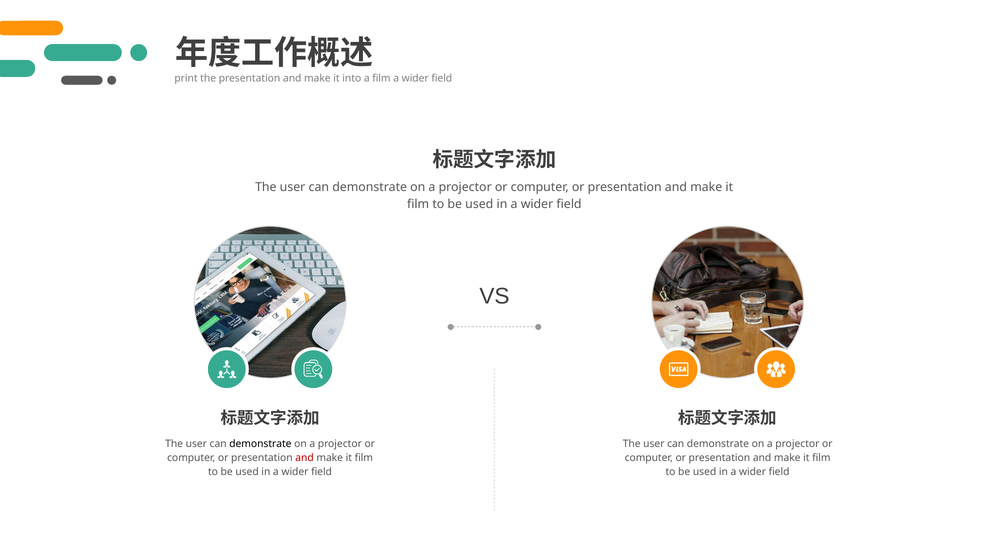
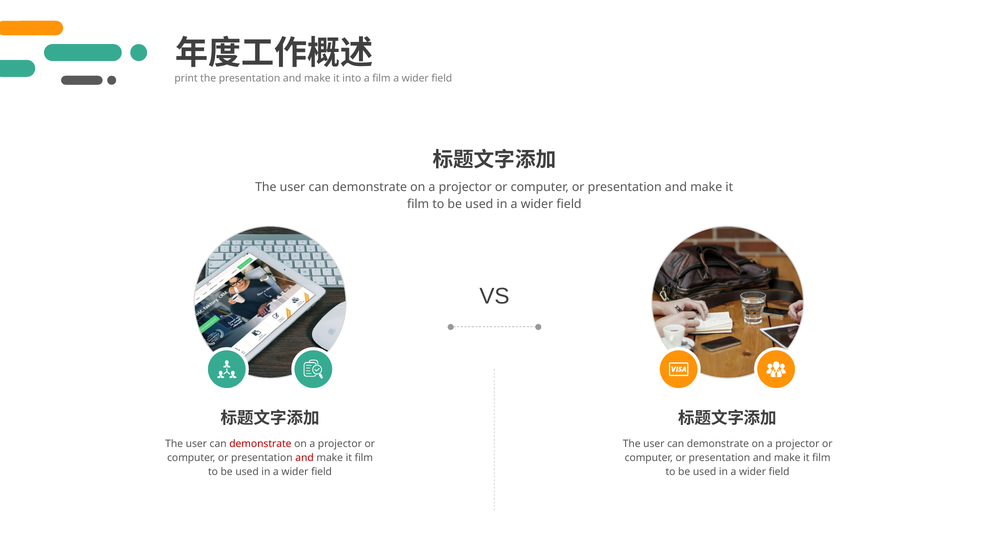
demonstrate at (260, 443) colour: black -> red
